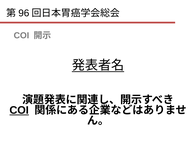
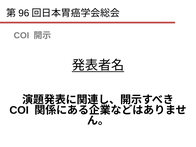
COI at (19, 110) underline: present -> none
